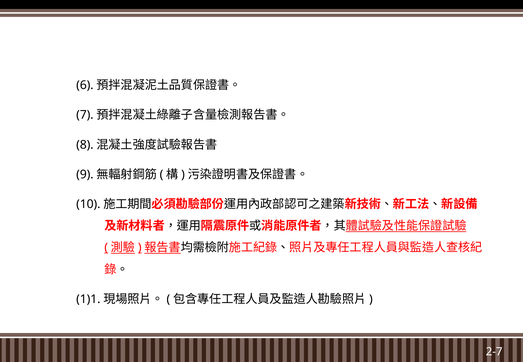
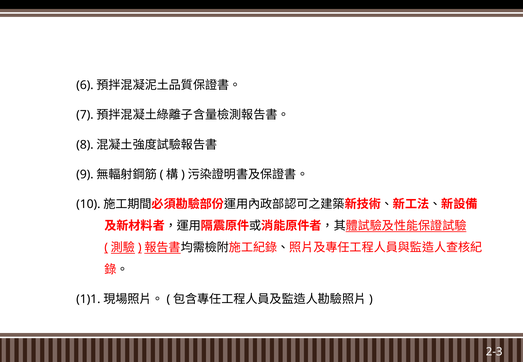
2-7: 2-7 -> 2-3
